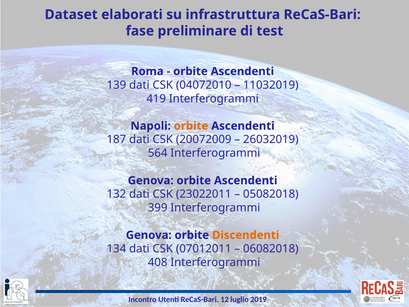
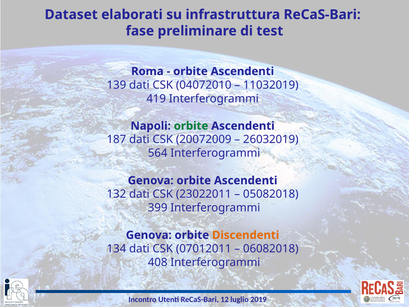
orbite at (191, 126) colour: orange -> green
